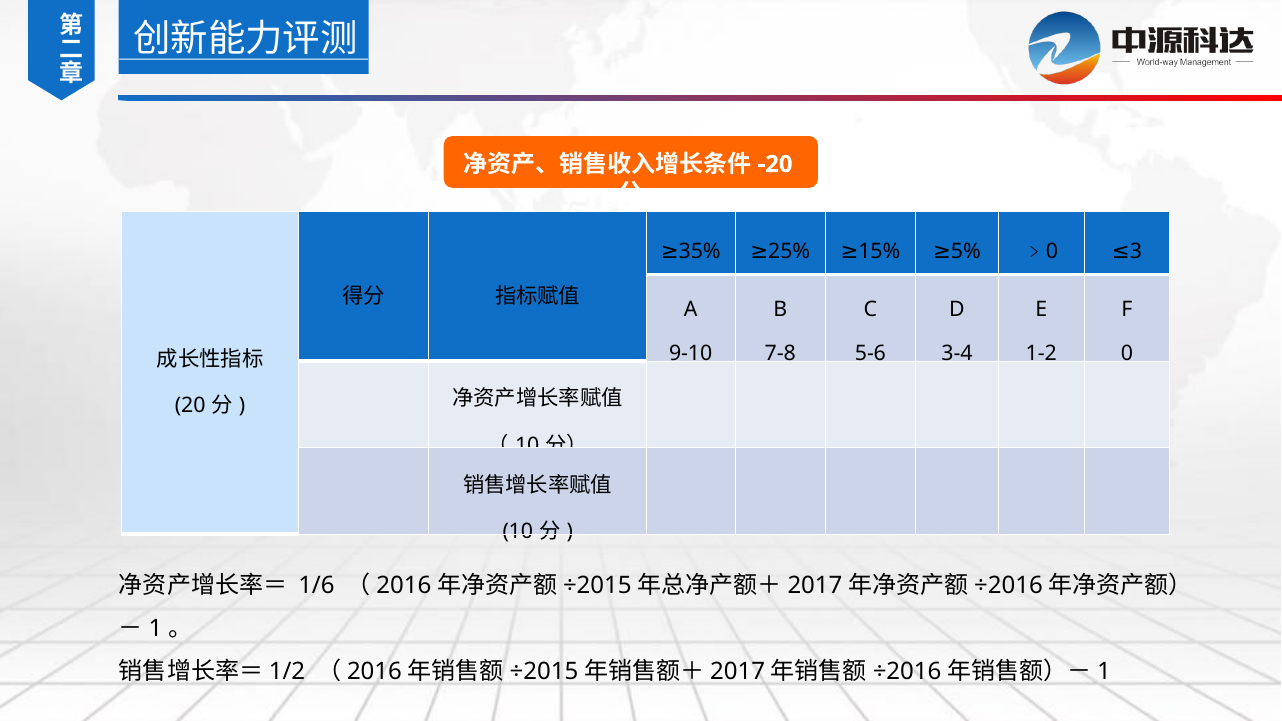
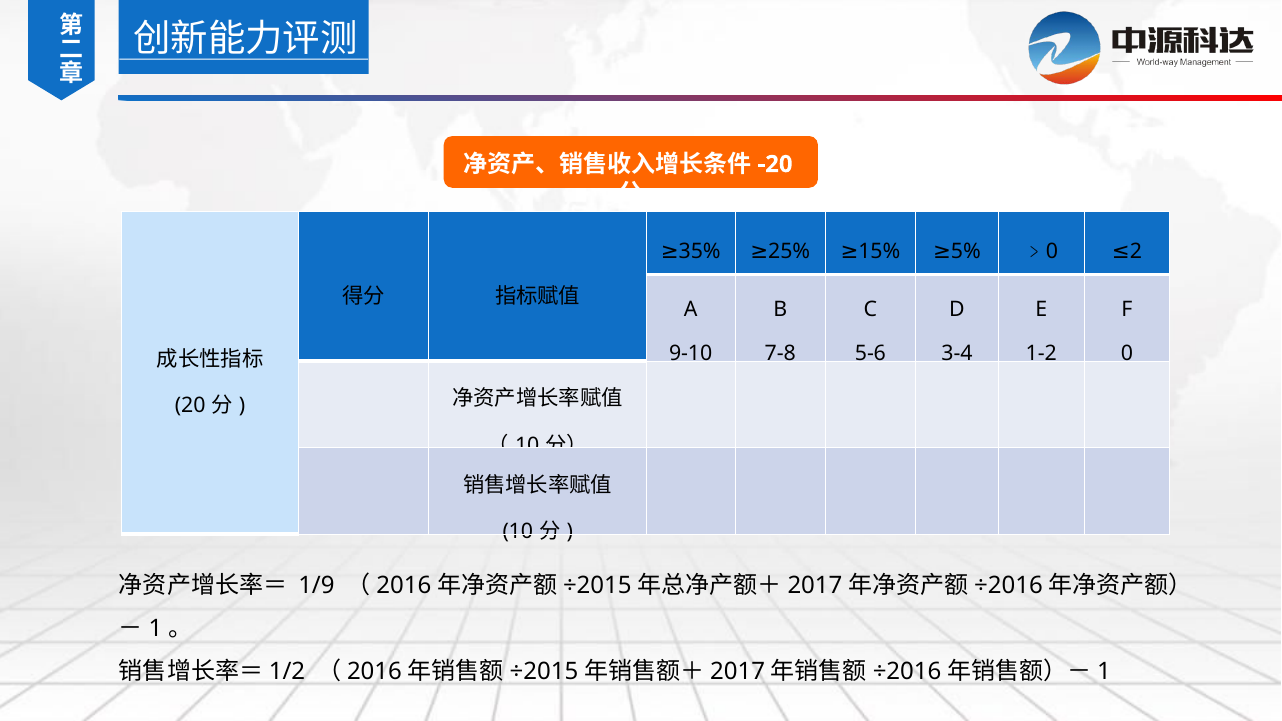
3: 3 -> 2
1/6: 1/6 -> 1/9
